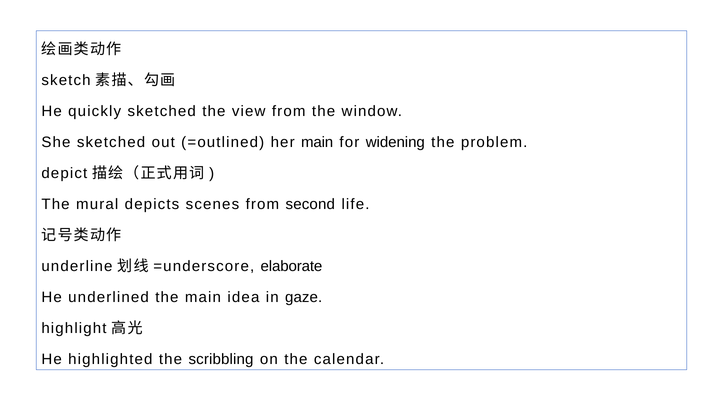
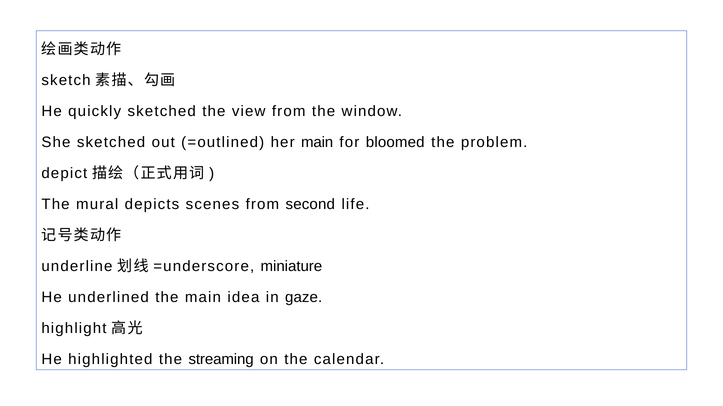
widening: widening -> bloomed
elaborate: elaborate -> miniature
scribbling: scribbling -> streaming
